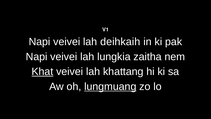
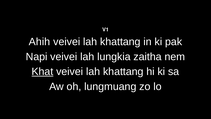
Napi at (40, 42): Napi -> Ahih
deihkaih at (120, 42): deihkaih -> khattang
lungmuang underline: present -> none
